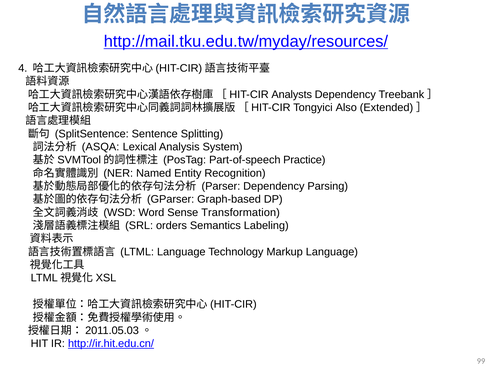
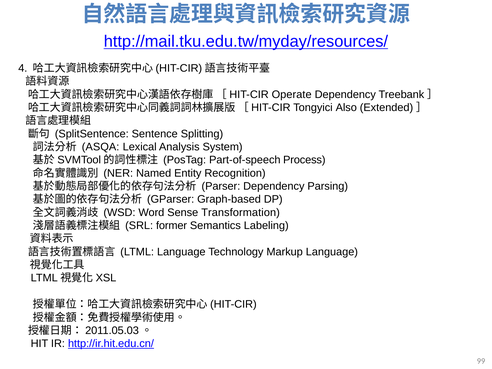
Analysts: Analysts -> Operate
Practice: Practice -> Process
orders: orders -> former
